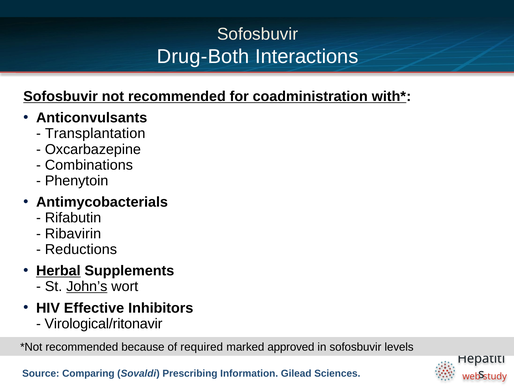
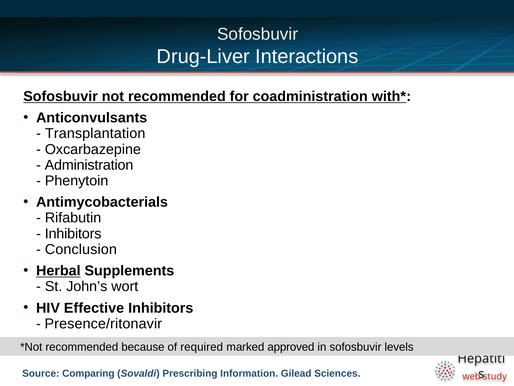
Drug-Both: Drug-Both -> Drug-Liver
Combinations: Combinations -> Administration
Ribavirin at (73, 233): Ribavirin -> Inhibitors
Reductions: Reductions -> Conclusion
John’s underline: present -> none
Virological/ritonavir: Virological/ritonavir -> Presence/ritonavir
